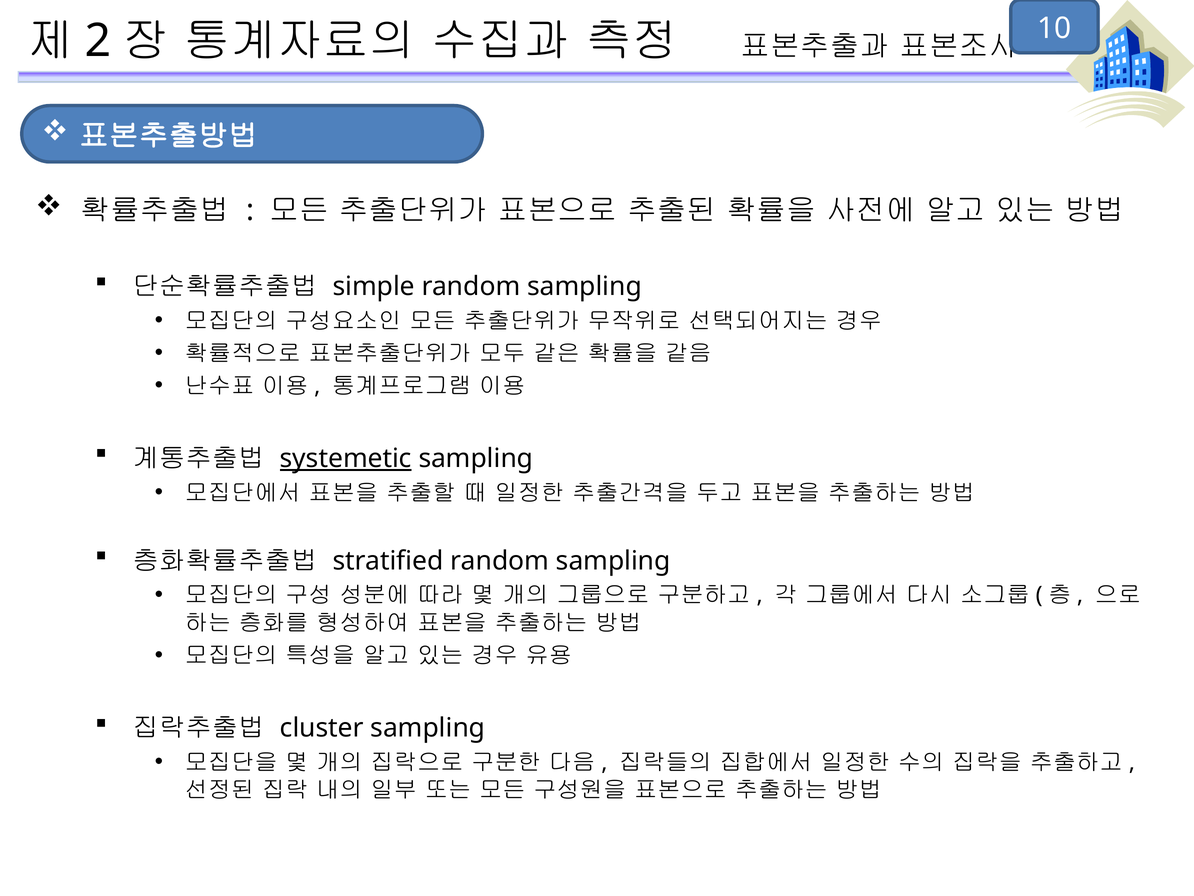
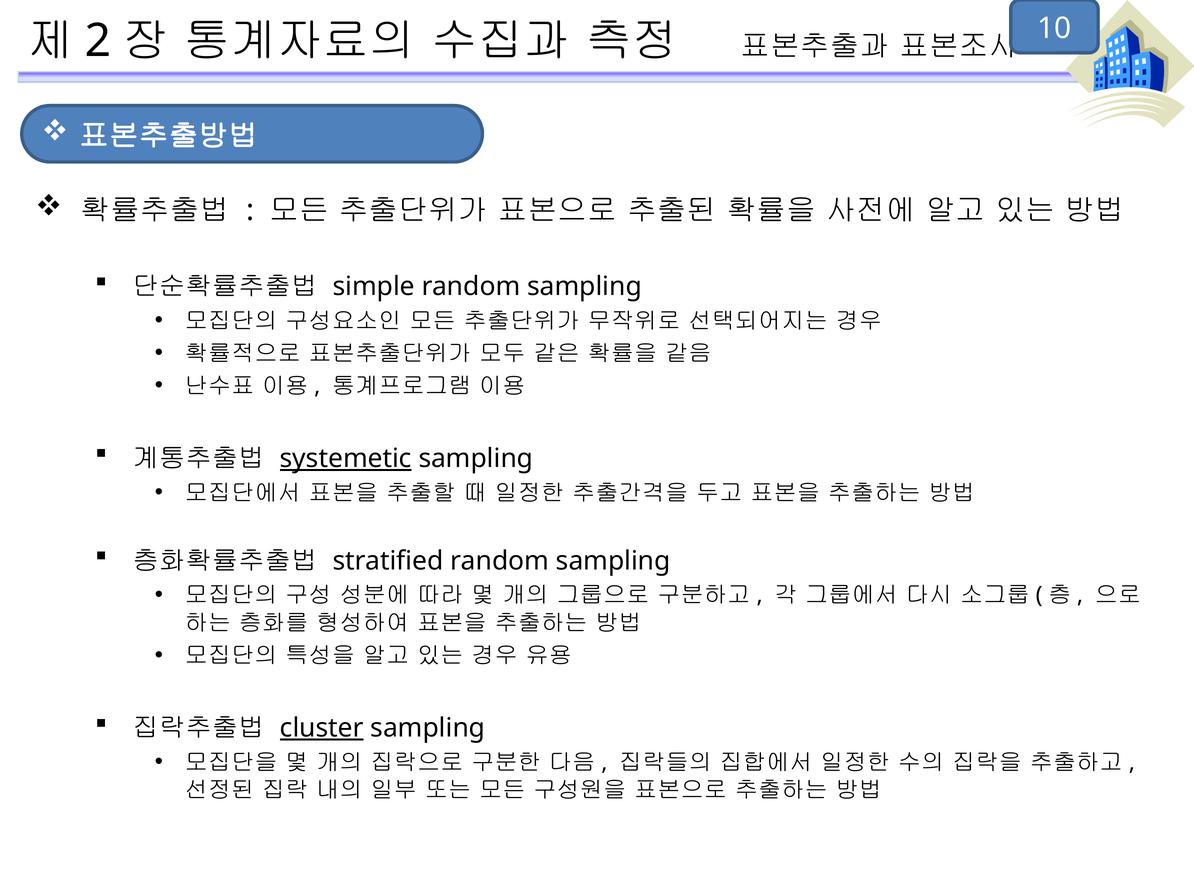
cluster underline: none -> present
